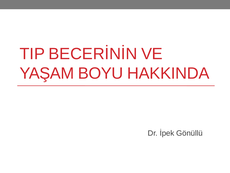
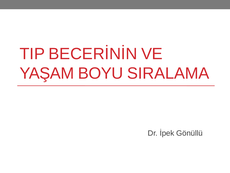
HAKKINDA: HAKKINDA -> SIRALAMA
